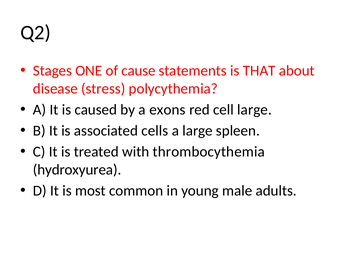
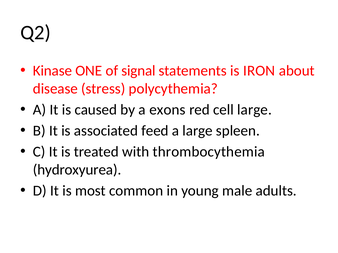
Stages: Stages -> Kinase
cause: cause -> signal
THAT: THAT -> IRON
cells: cells -> feed
